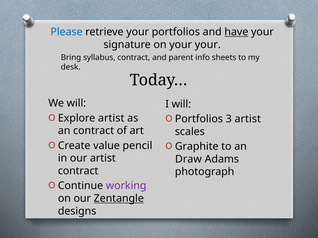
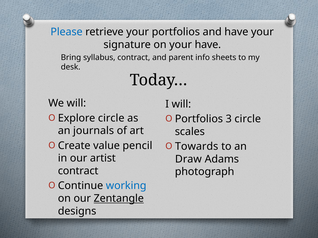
have at (236, 32) underline: present -> none
your your: your -> have
Explore artist: artist -> circle
3 artist: artist -> circle
an contract: contract -> journals
Graphite: Graphite -> Towards
working colour: purple -> blue
